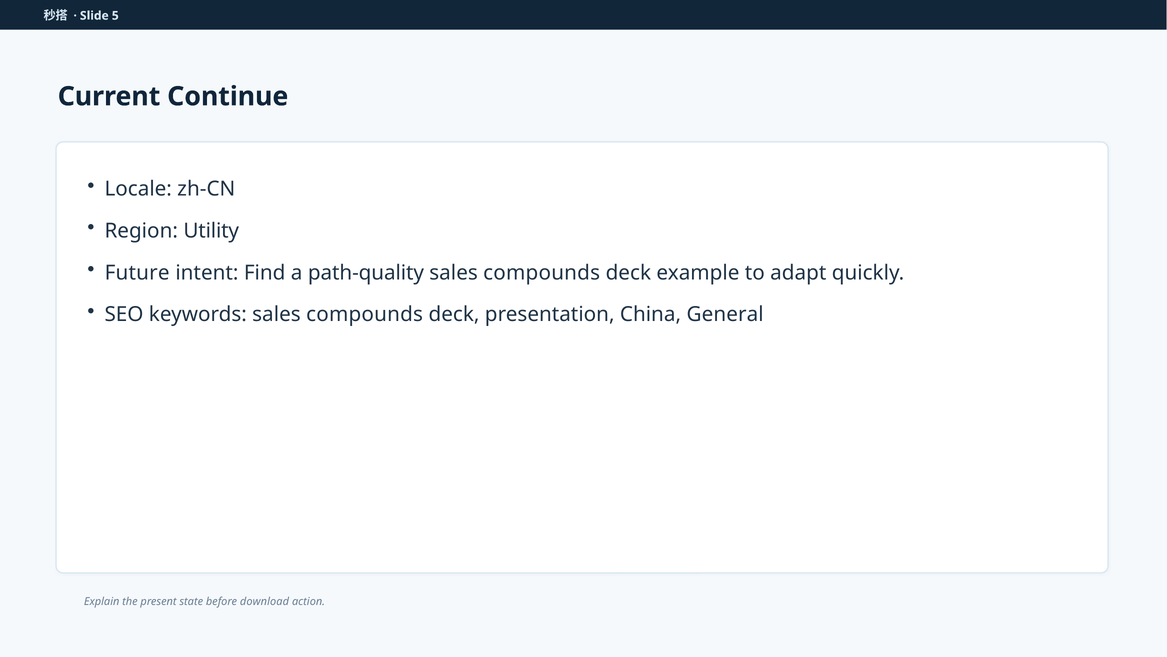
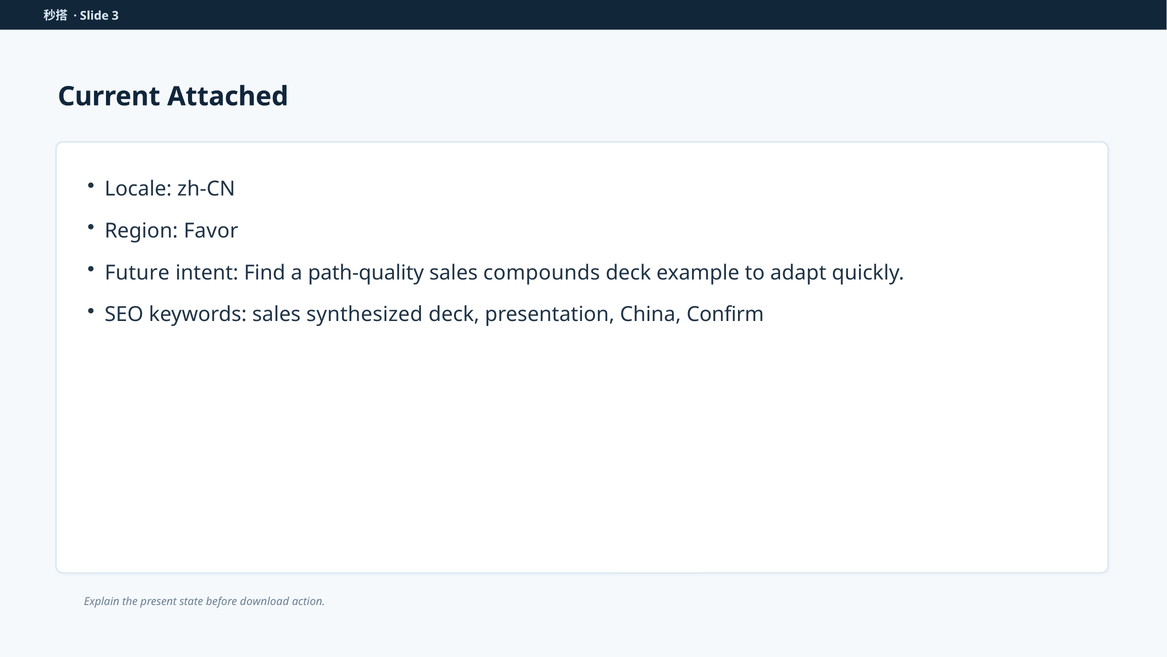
5: 5 -> 3
Continue: Continue -> Attached
Utility: Utility -> Favor
keywords sales compounds: compounds -> synthesized
General: General -> Confirm
